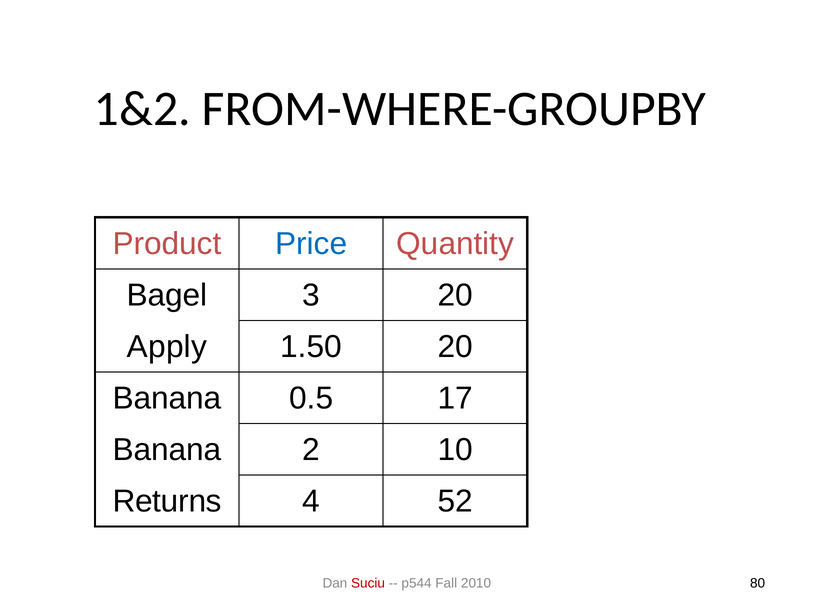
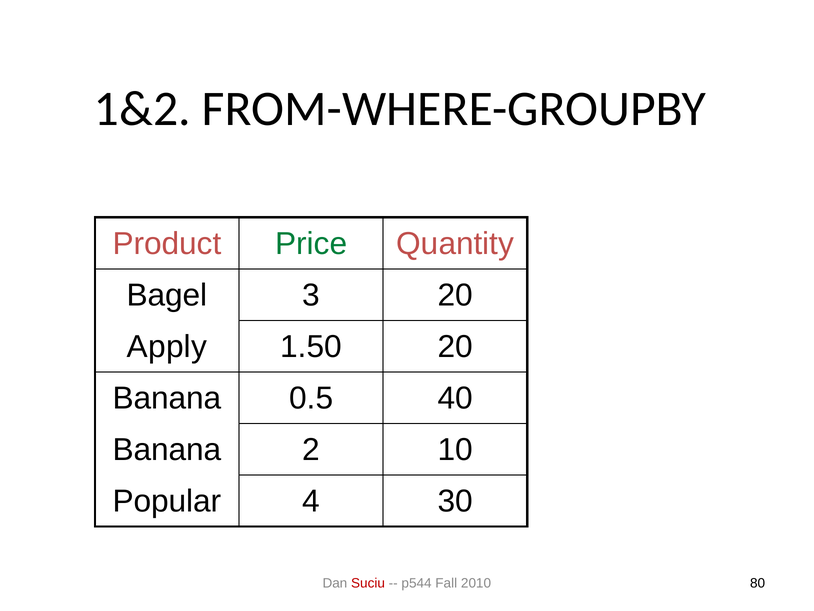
Price colour: blue -> green
17: 17 -> 40
Returns: Returns -> Popular
52: 52 -> 30
